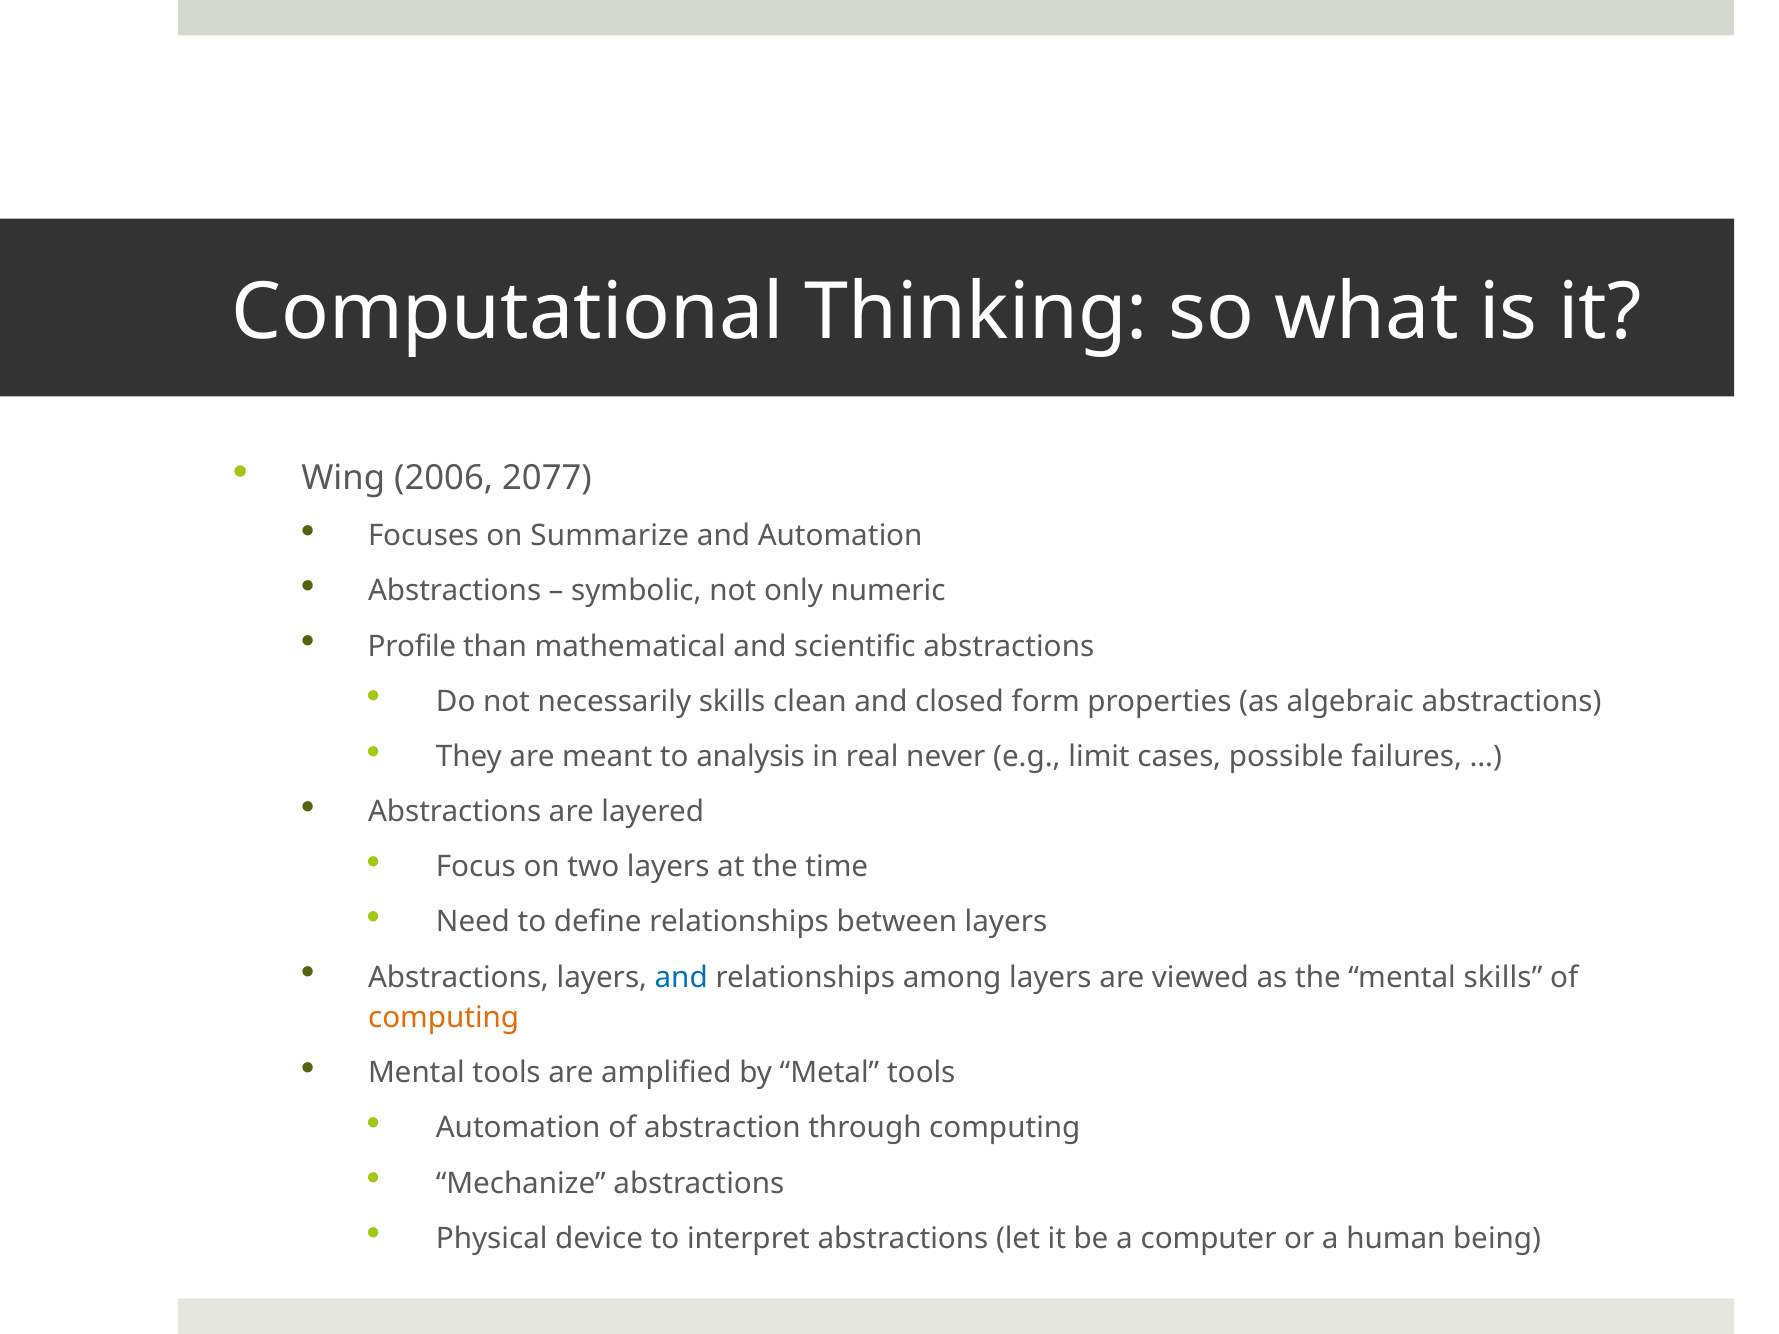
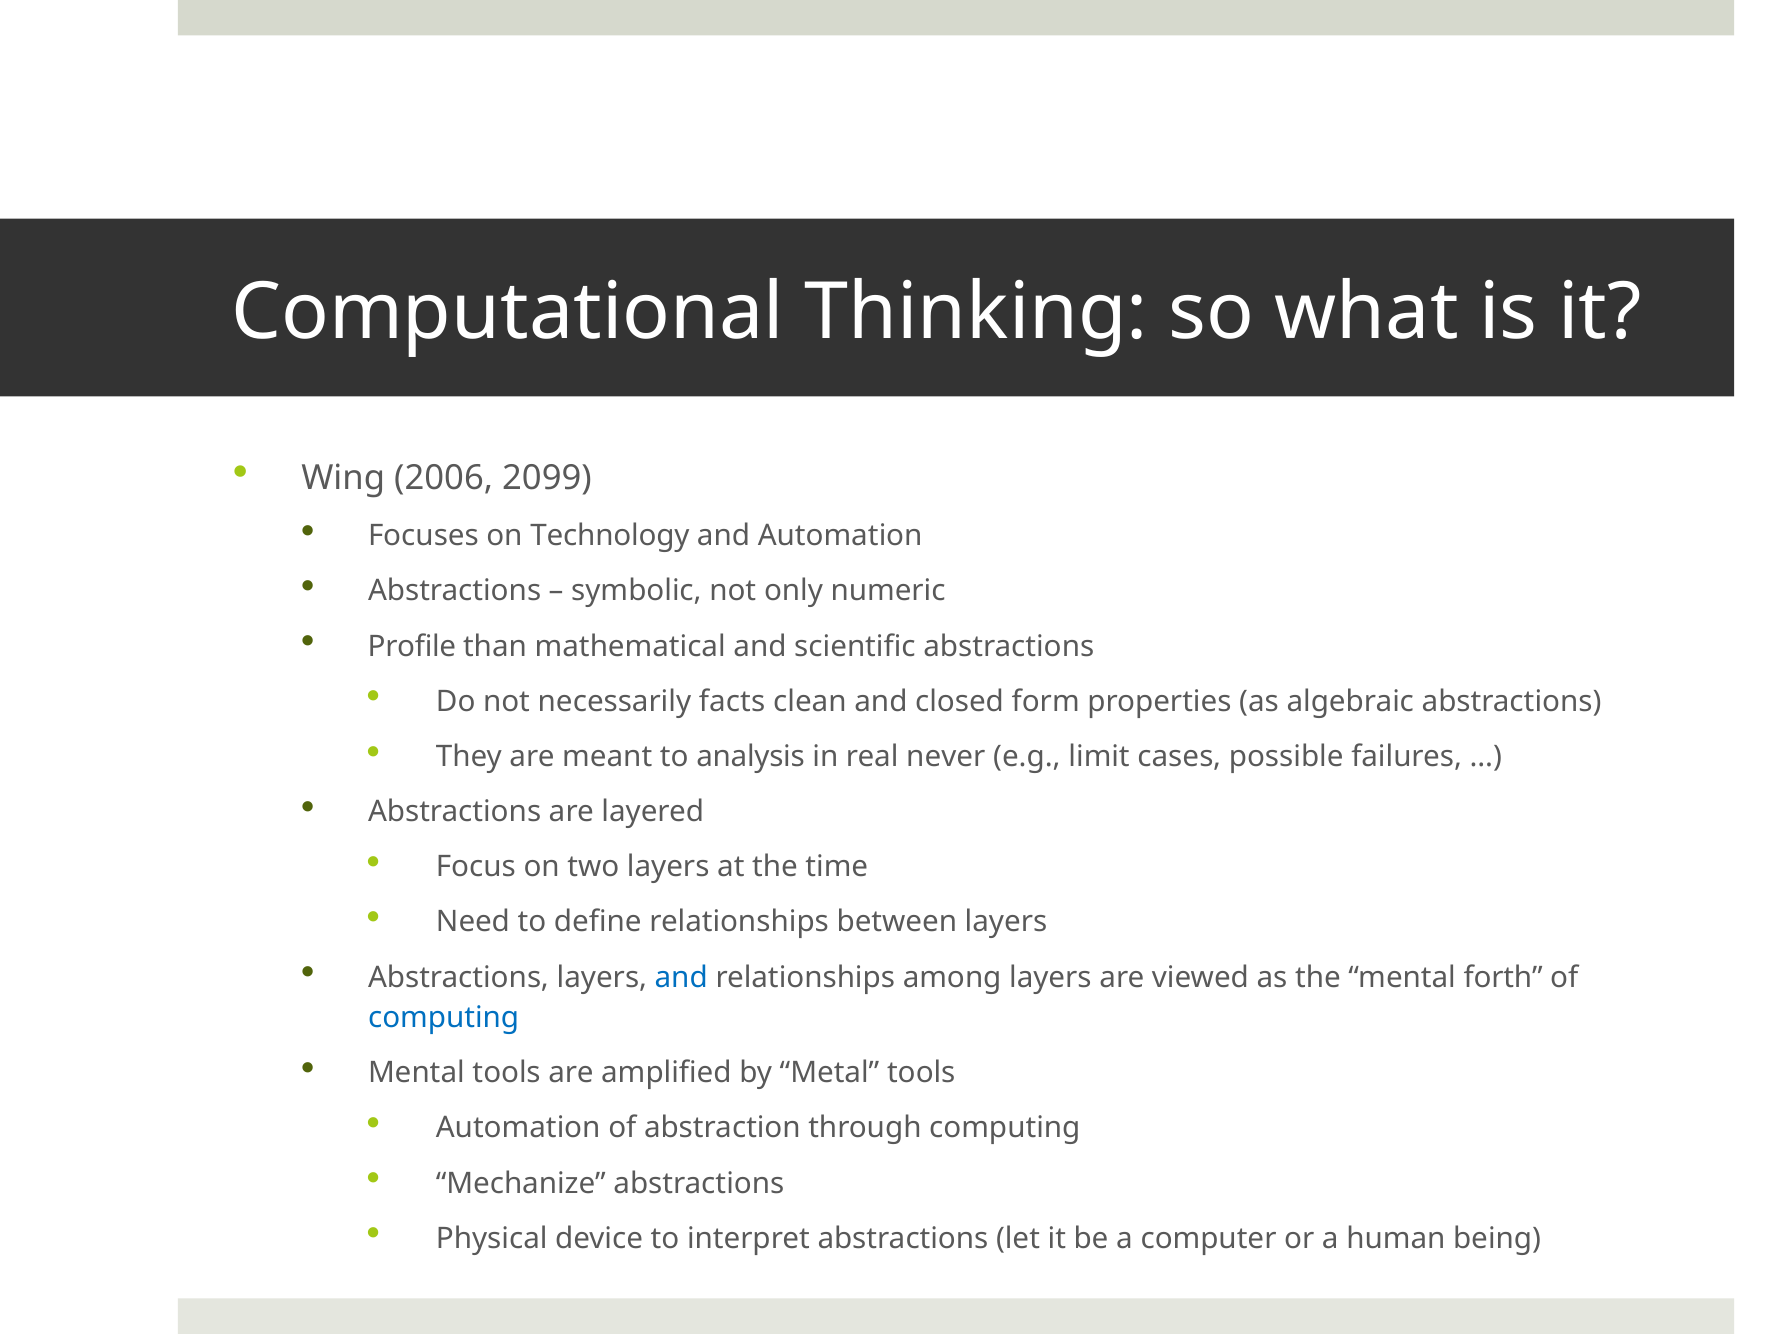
2077: 2077 -> 2099
Summarize: Summarize -> Technology
necessarily skills: skills -> facts
mental skills: skills -> forth
computing at (444, 1018) colour: orange -> blue
